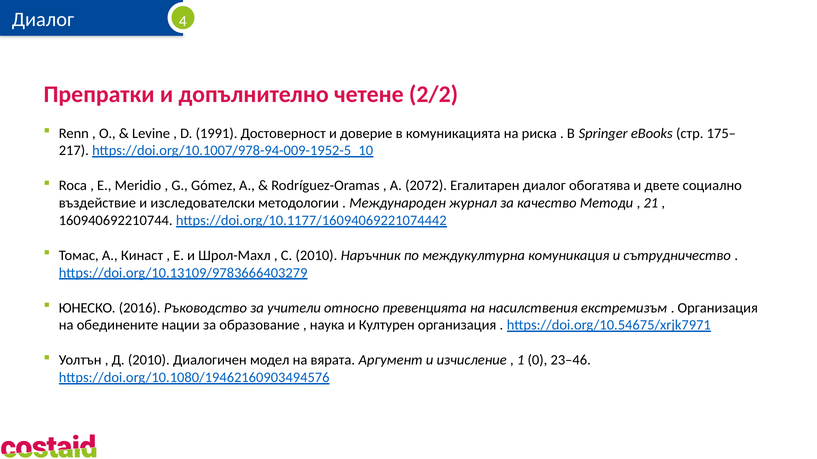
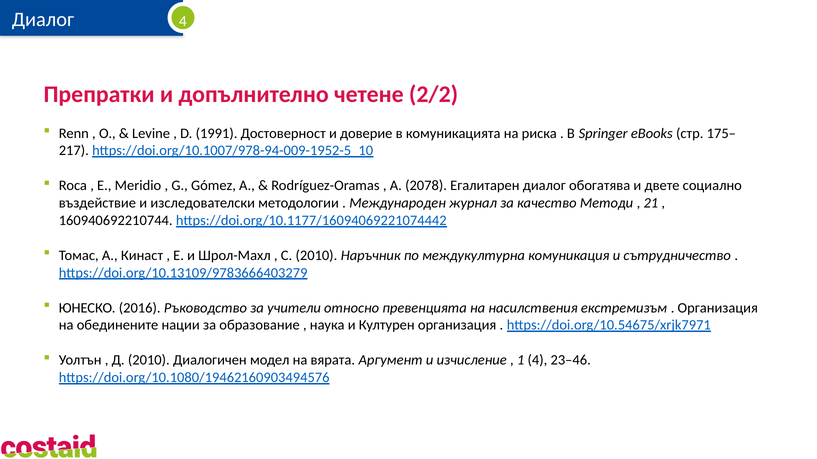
2072: 2072 -> 2078
1 0: 0 -> 4
